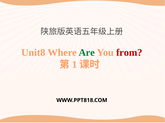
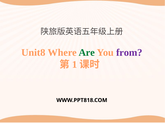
from colour: red -> purple
